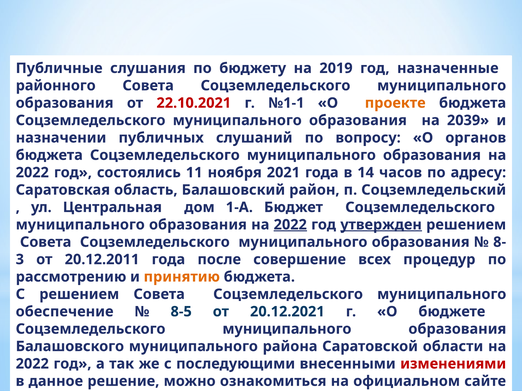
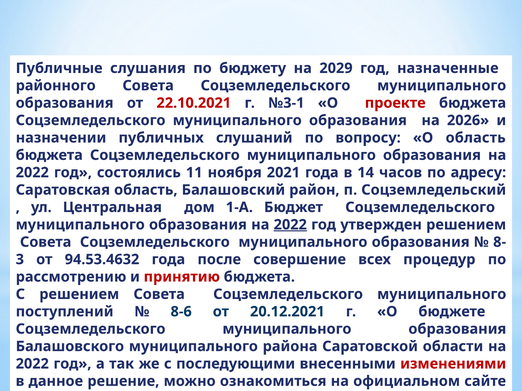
2019: 2019 -> 2029
№1-1: №1-1 -> №3-1
проекте colour: orange -> red
2039: 2039 -> 2026
О органов: органов -> область
утвержден underline: present -> none
20.12.2011: 20.12.2011 -> 94.53.4632
принятию colour: orange -> red
обеспечение: обеспечение -> поступлений
8-5: 8-5 -> 8-6
